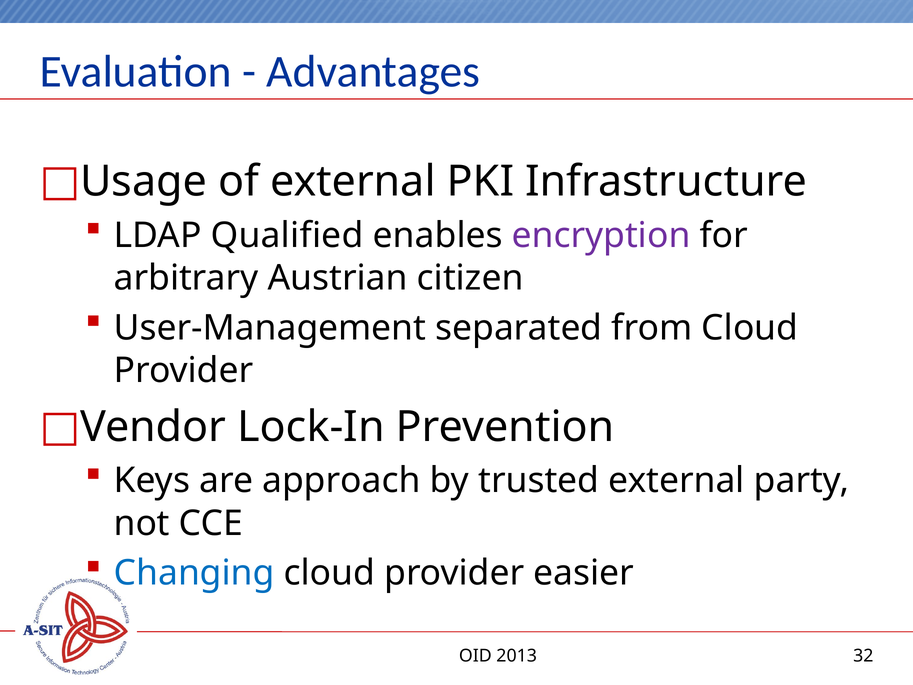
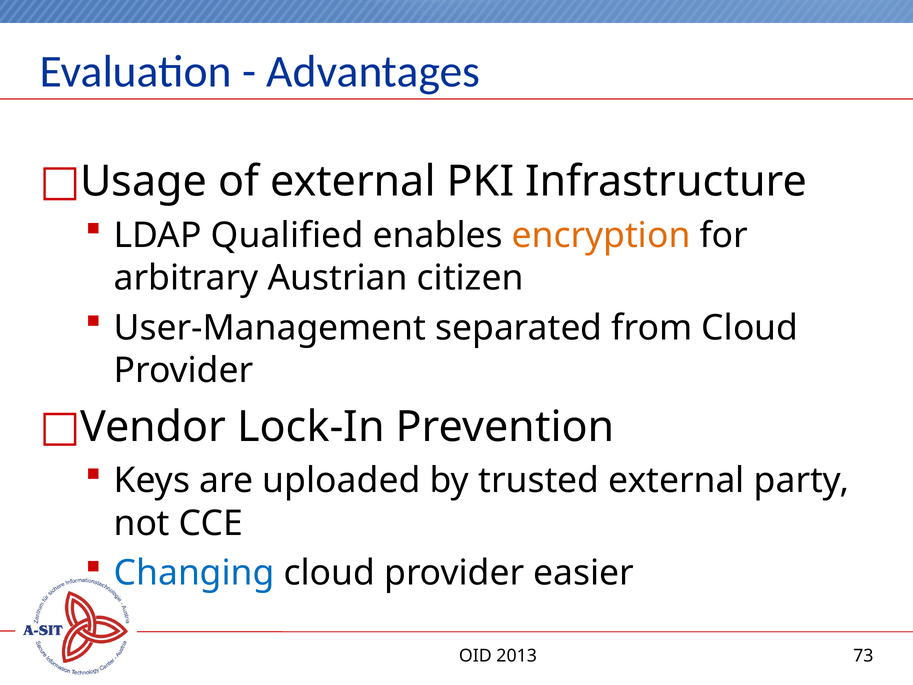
encryption colour: purple -> orange
approach: approach -> uploaded
32: 32 -> 73
